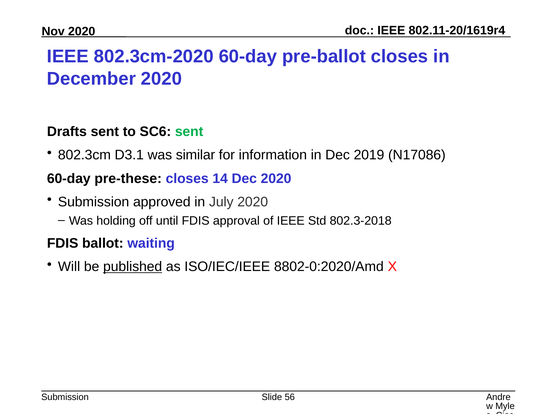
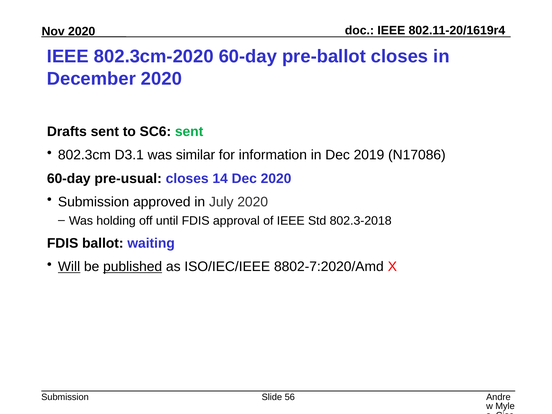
pre-these: pre-these -> pre-usual
Will underline: none -> present
8802-0:2020/Amd: 8802-0:2020/Amd -> 8802-7:2020/Amd
